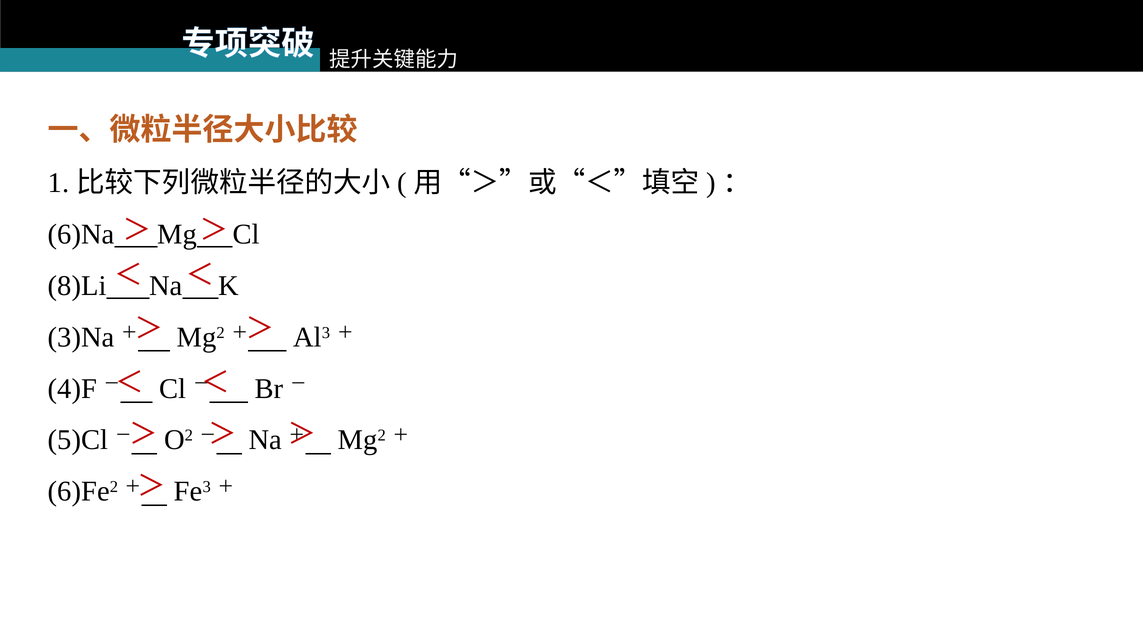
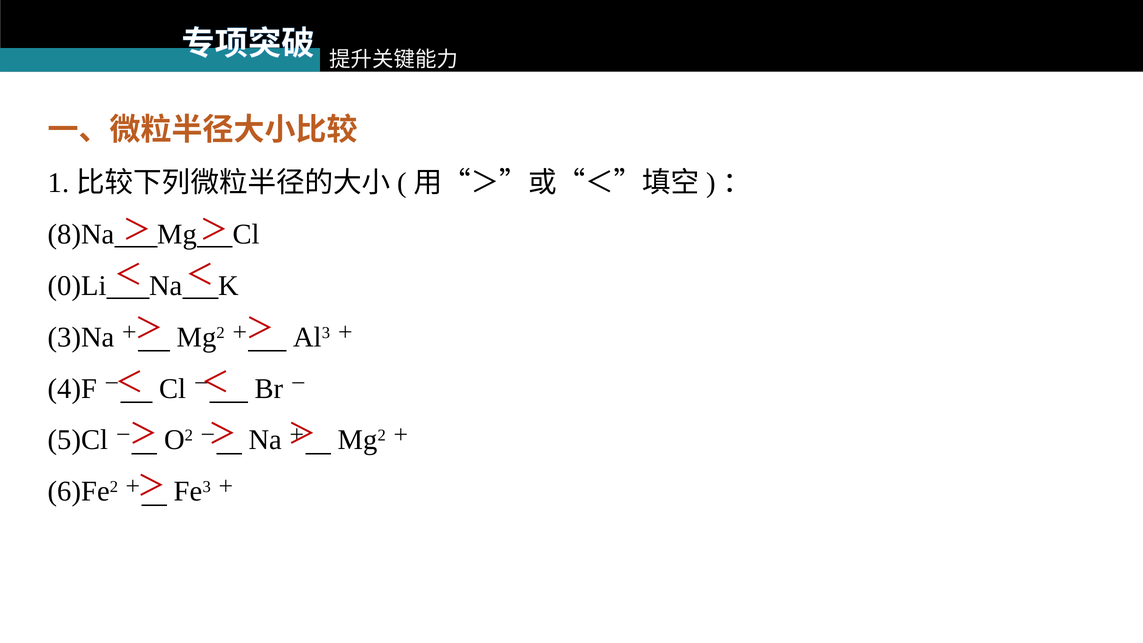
6)Na: 6)Na -> 8)Na
8)Li: 8)Li -> 0)Li
